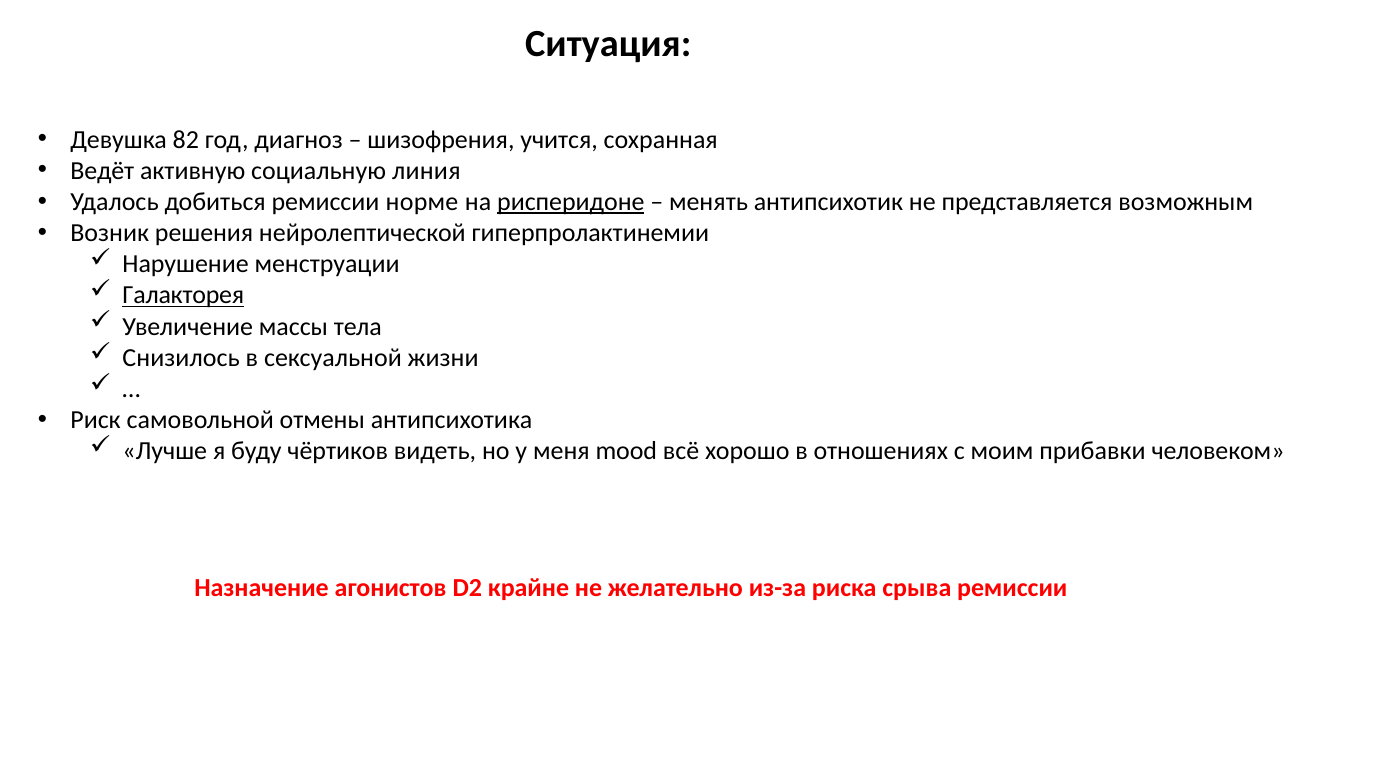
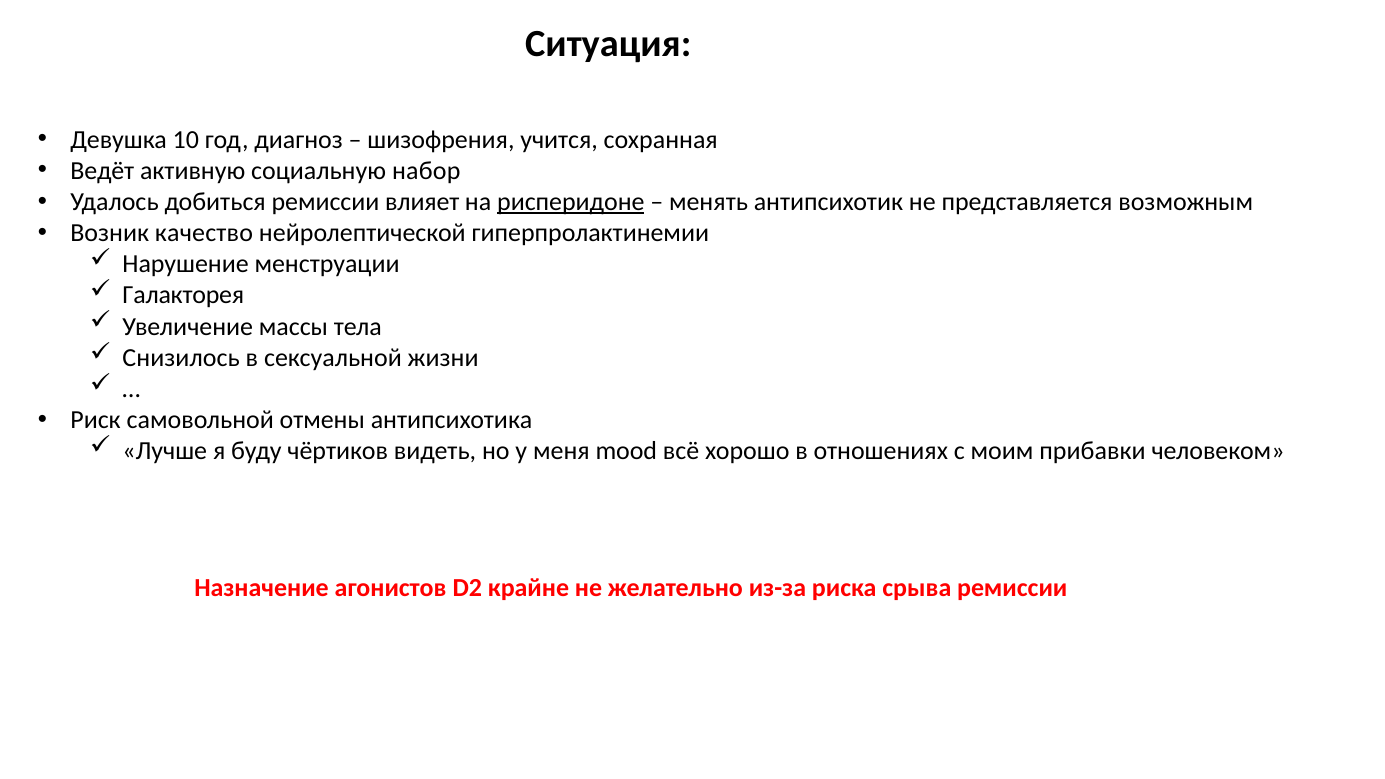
82: 82 -> 10
линия: линия -> набор
норме: норме -> влияет
решения: решения -> качество
Галакторея underline: present -> none
